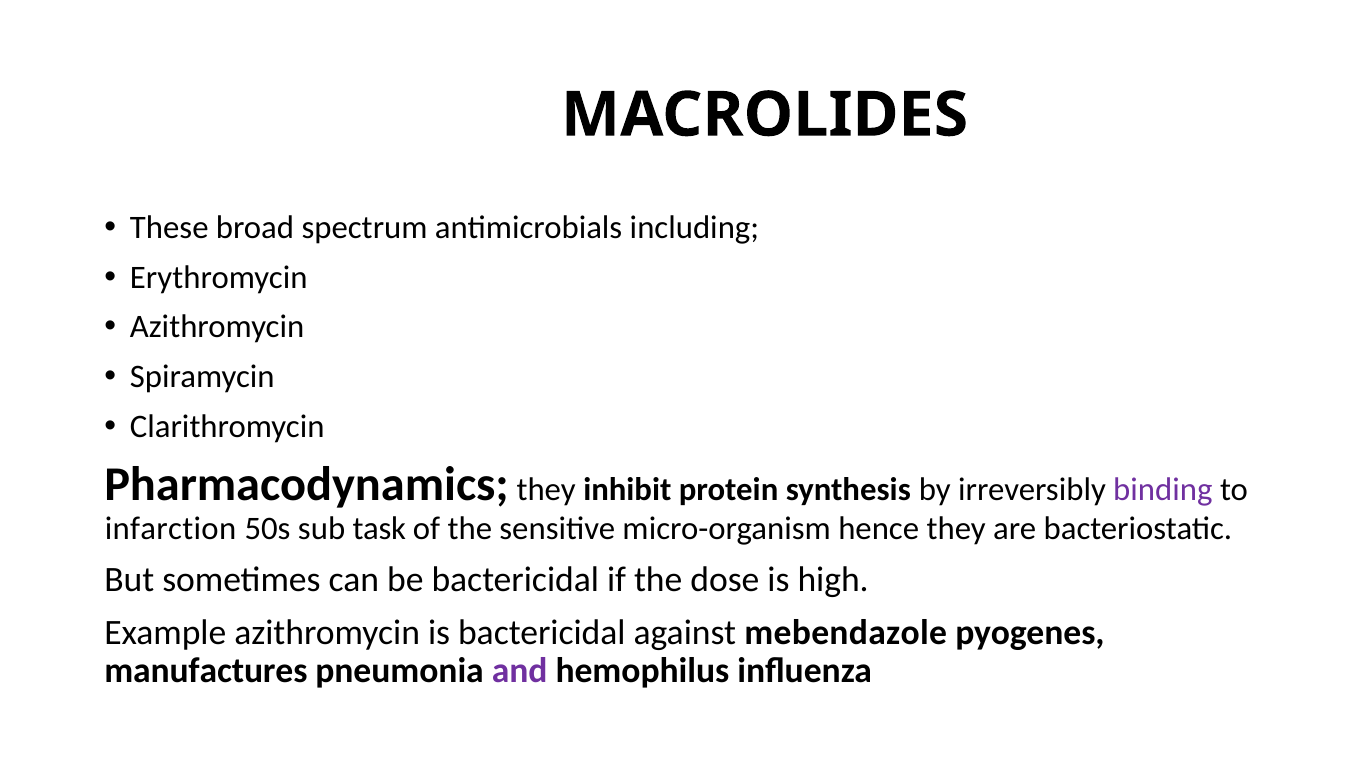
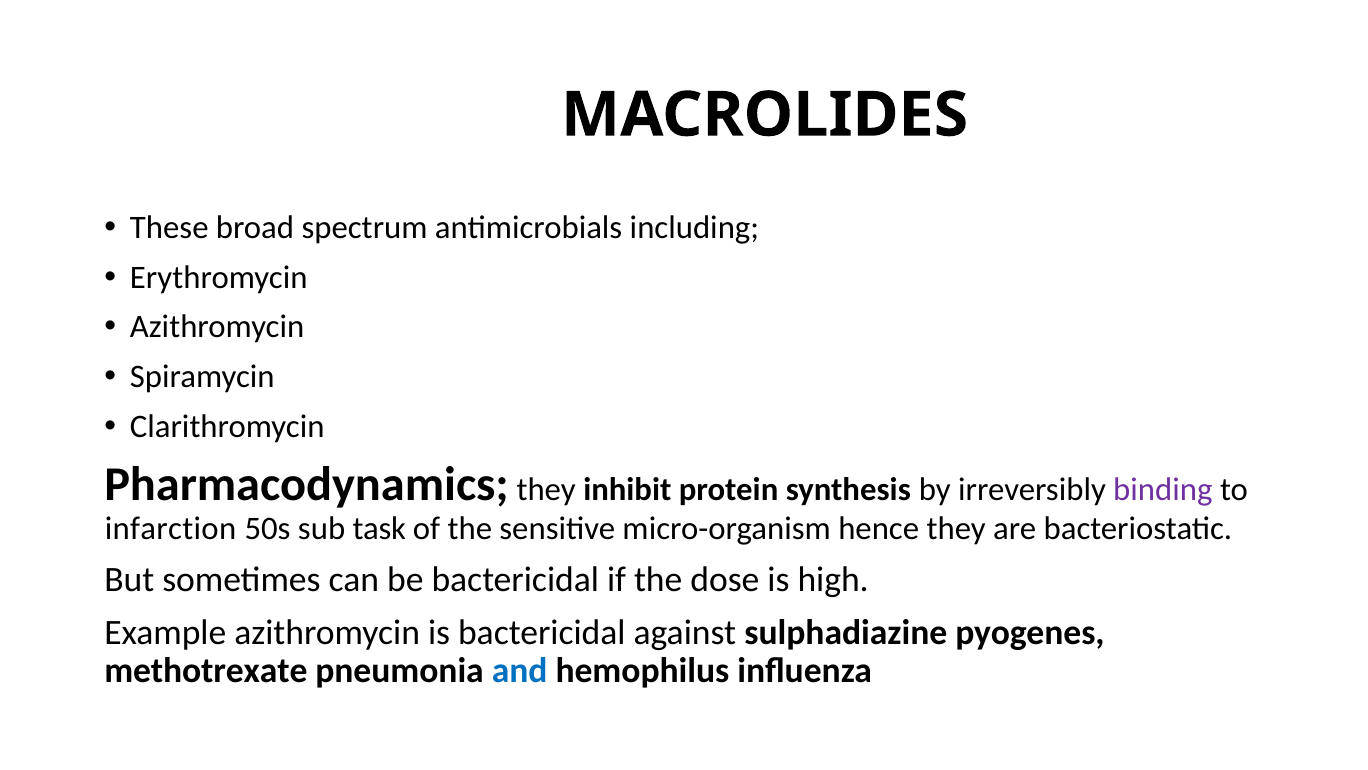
mebendazole: mebendazole -> sulphadiazine
manufactures: manufactures -> methotrexate
and colour: purple -> blue
